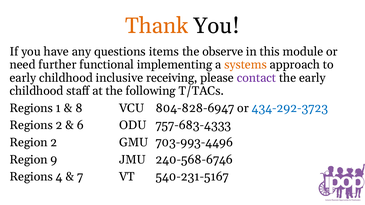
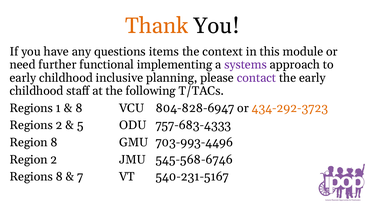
observe: observe -> context
systems colour: orange -> purple
receiving: receiving -> planning
434-292-3723 colour: blue -> orange
6: 6 -> 5
Region 2: 2 -> 8
Region 9: 9 -> 2
240-568-6746: 240-568-6746 -> 545-568-6746
Regions 4: 4 -> 8
